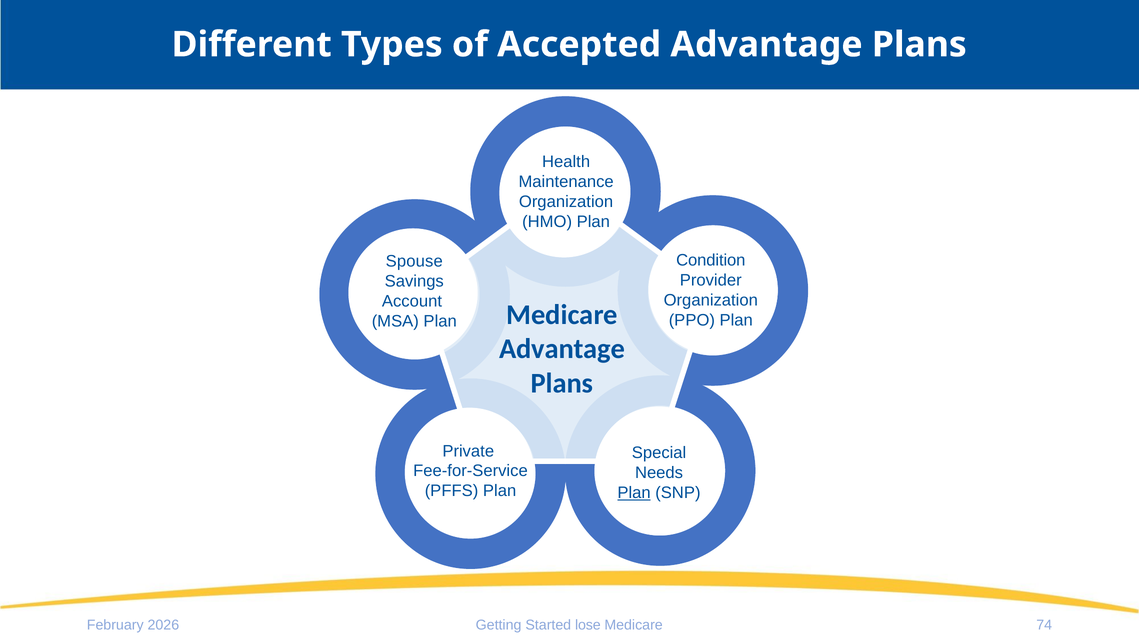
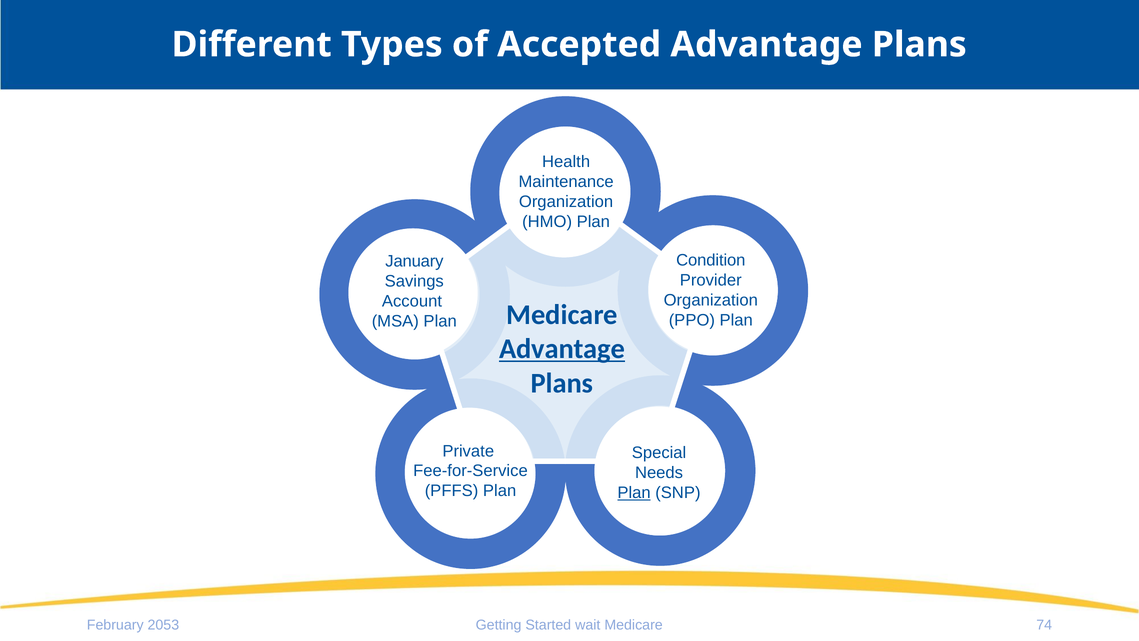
Spouse: Spouse -> January
Advantage at (562, 349) underline: none -> present
2026: 2026 -> 2053
lose: lose -> wait
